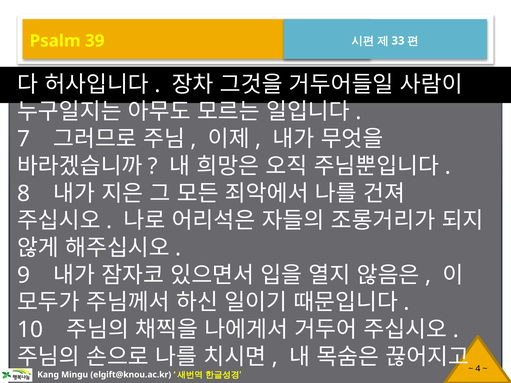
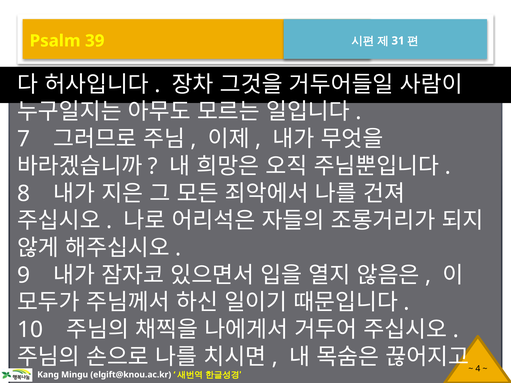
33: 33 -> 31
